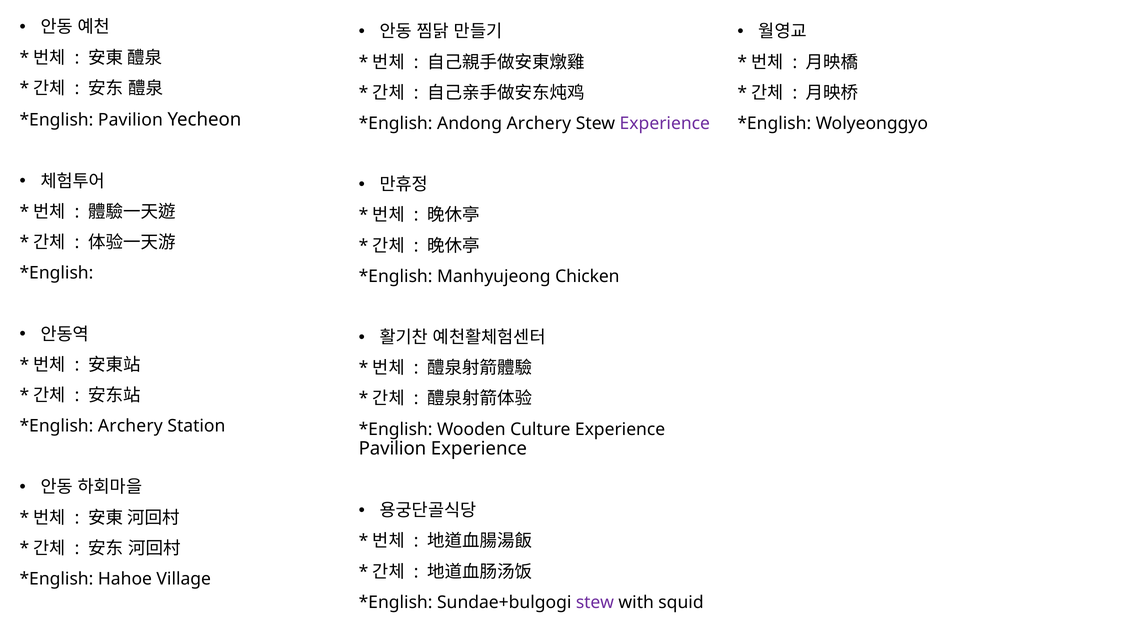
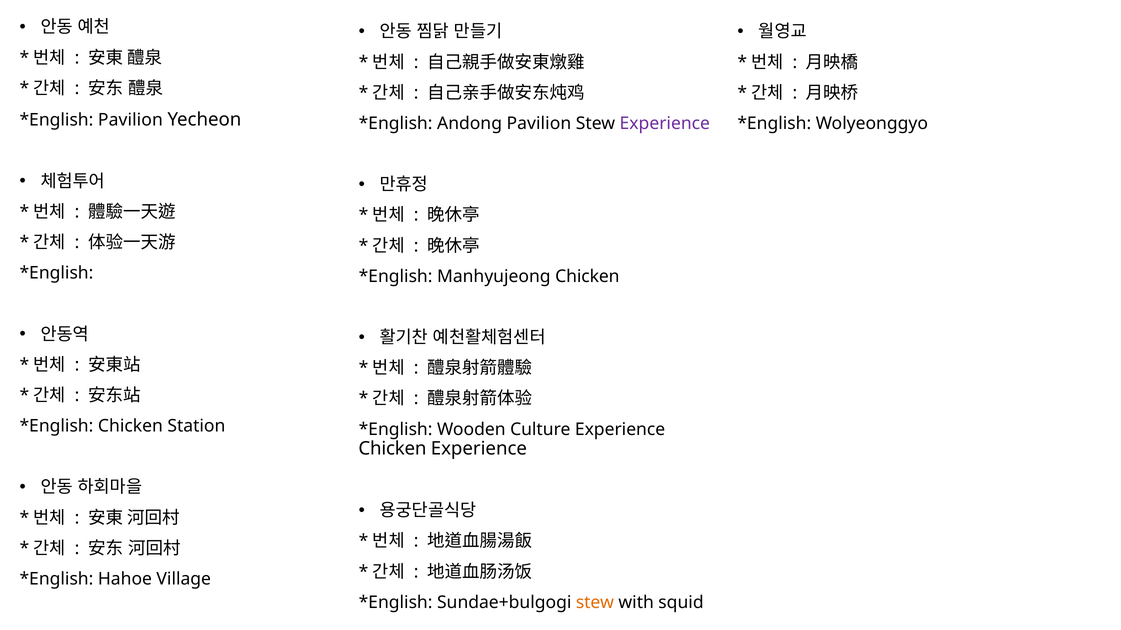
Andong Archery: Archery -> Pavilion
Archery at (130, 426): Archery -> Chicken
Pavilion at (392, 449): Pavilion -> Chicken
stew at (595, 603) colour: purple -> orange
